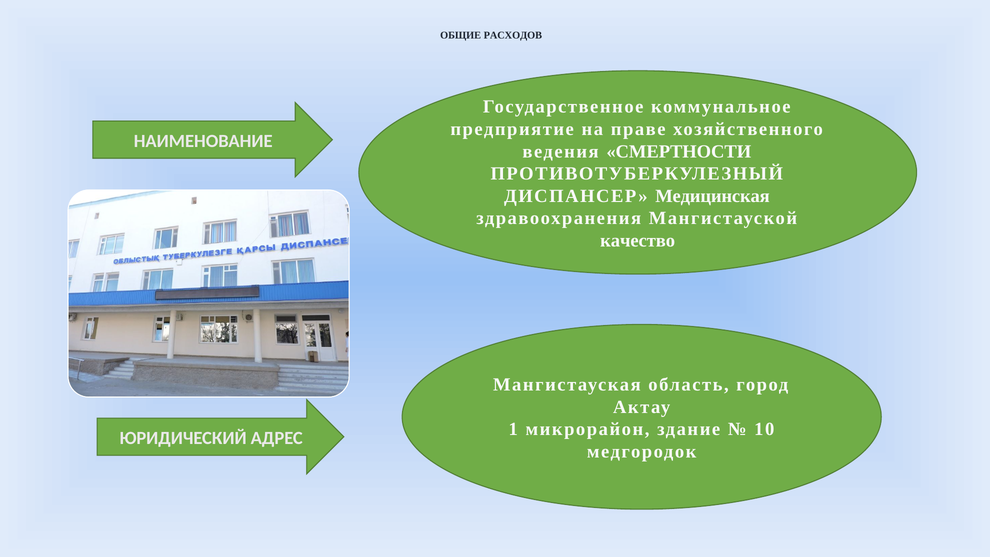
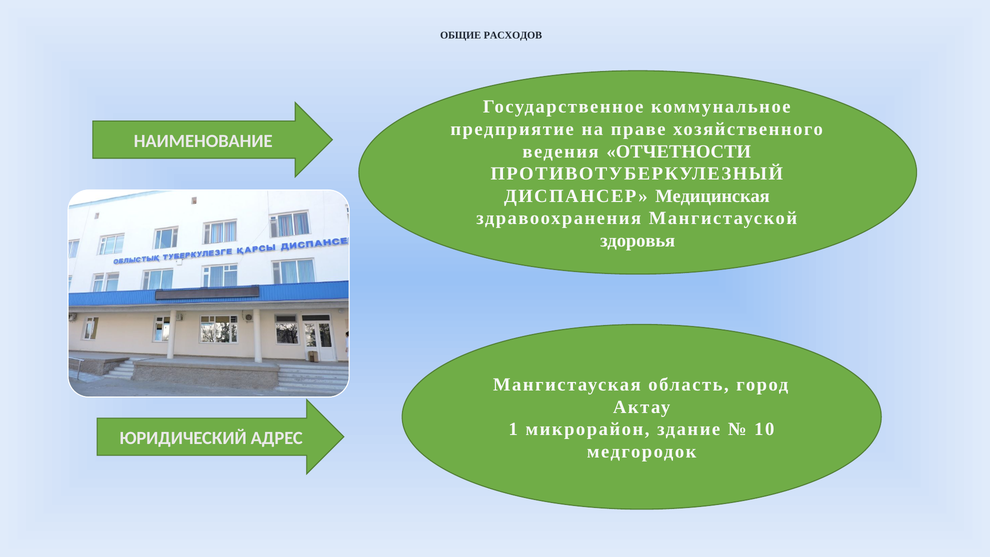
СМЕРТНОСТИ: СМЕРТНОСТИ -> ОТЧЕТНОСТИ
качество: качество -> здоровья
